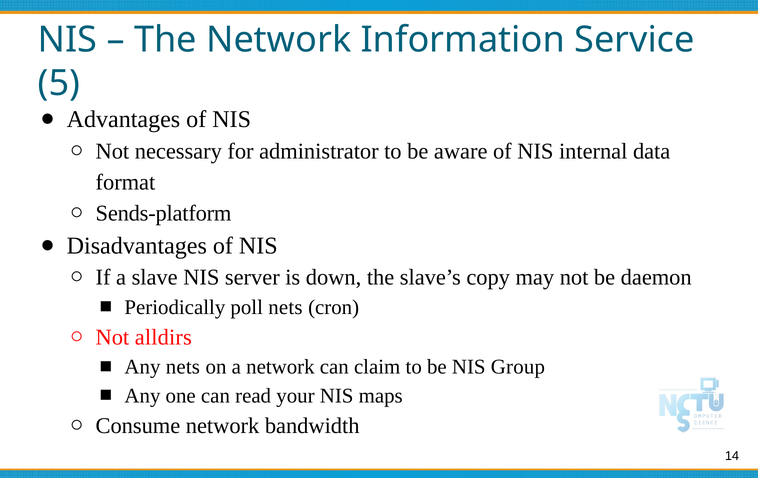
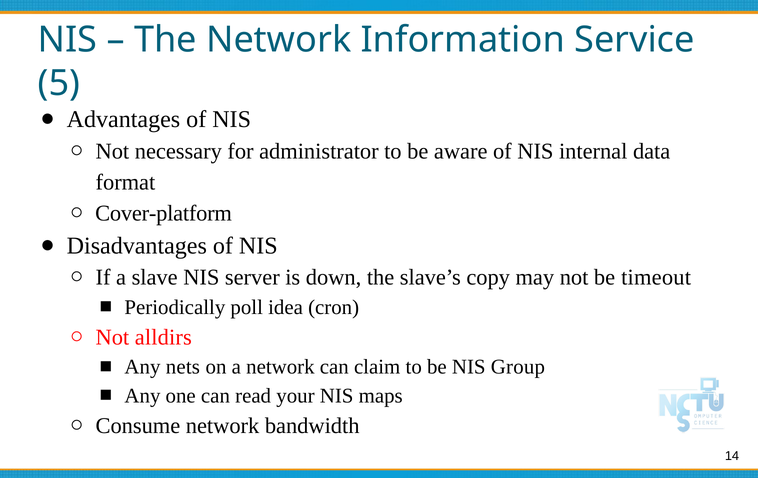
Sends-platform: Sends-platform -> Cover-platform
daemon: daemon -> timeout
poll nets: nets -> idea
